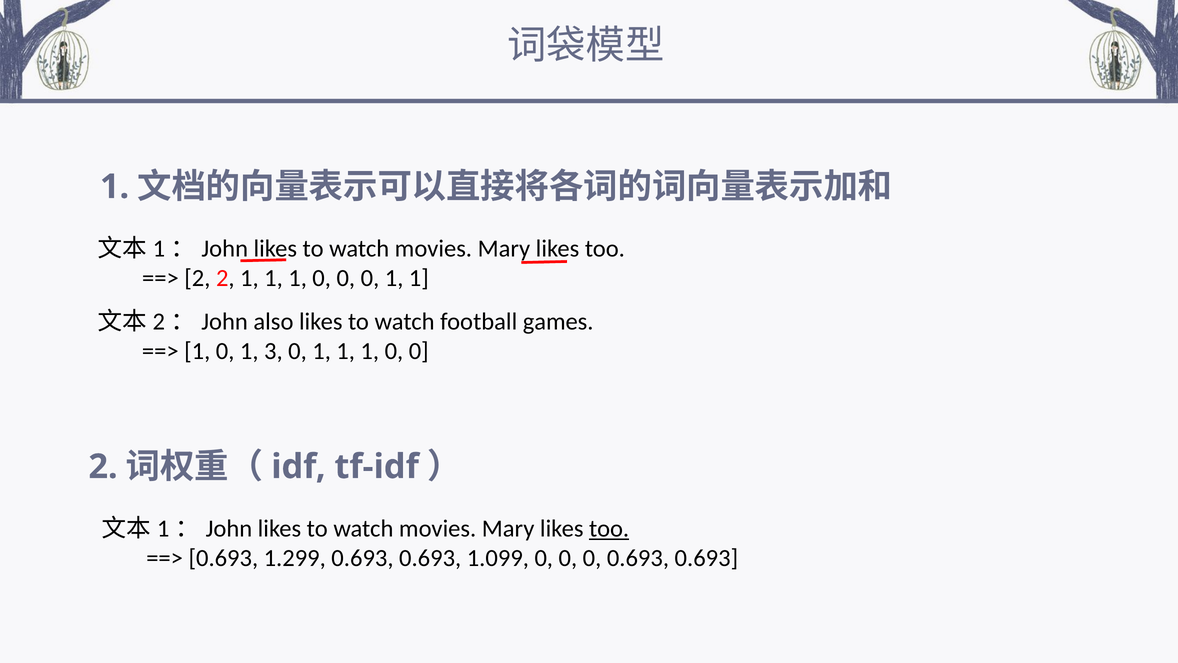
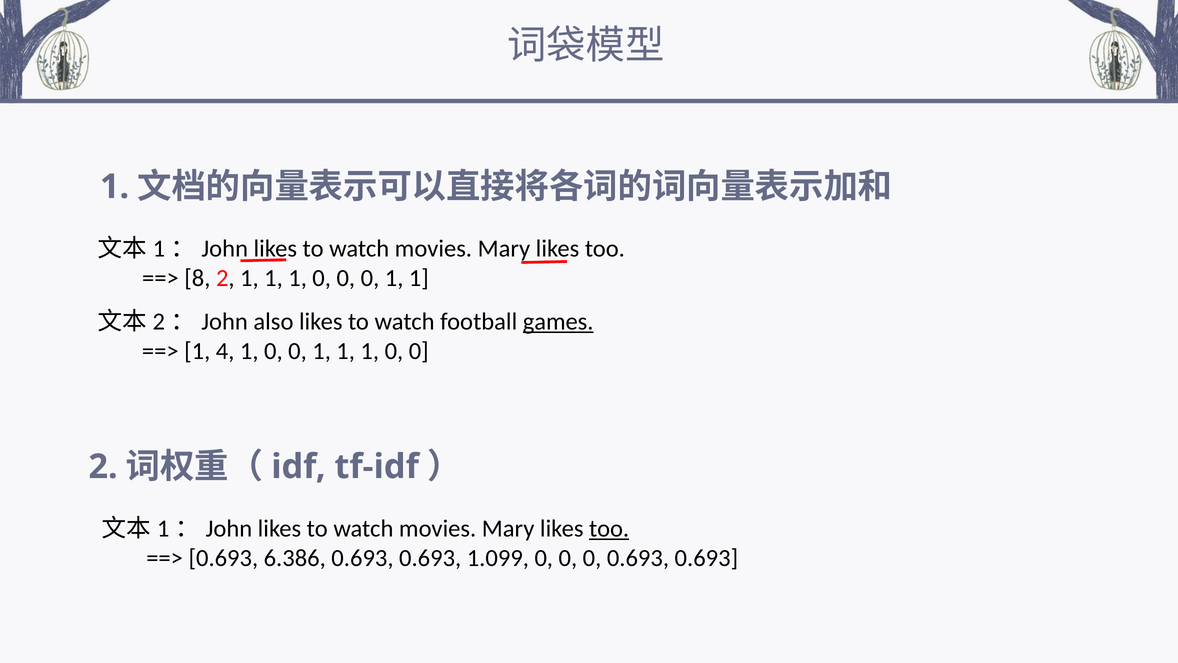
2 at (197, 278): 2 -> 8
games underline: none -> present
0 at (225, 351): 0 -> 4
3 at (273, 351): 3 -> 0
1.299: 1.299 -> 6.386
